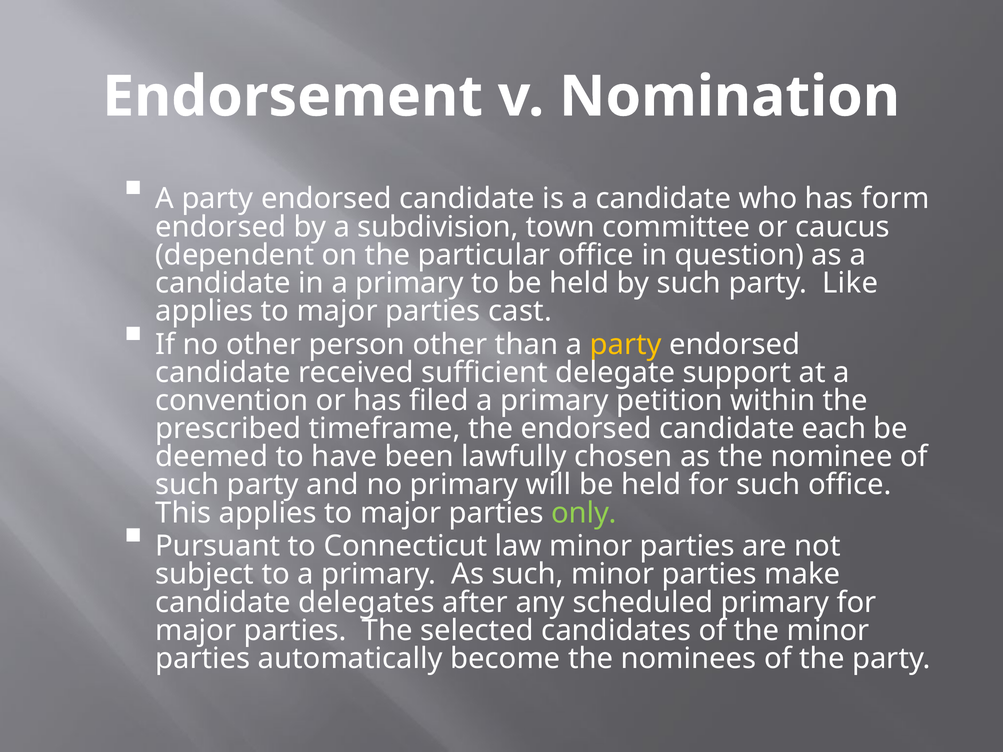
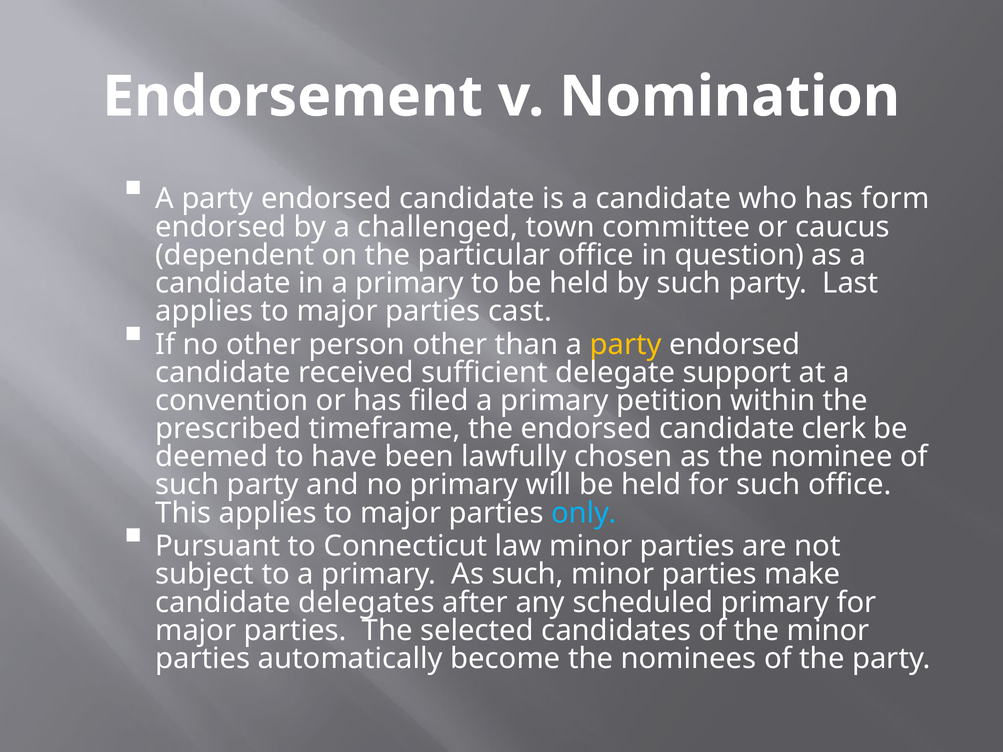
subdivision: subdivision -> challenged
Like: Like -> Last
each: each -> clerk
only colour: light green -> light blue
